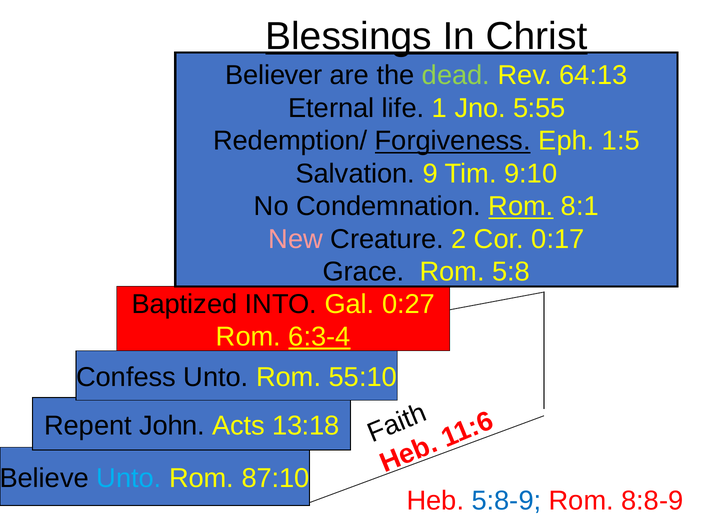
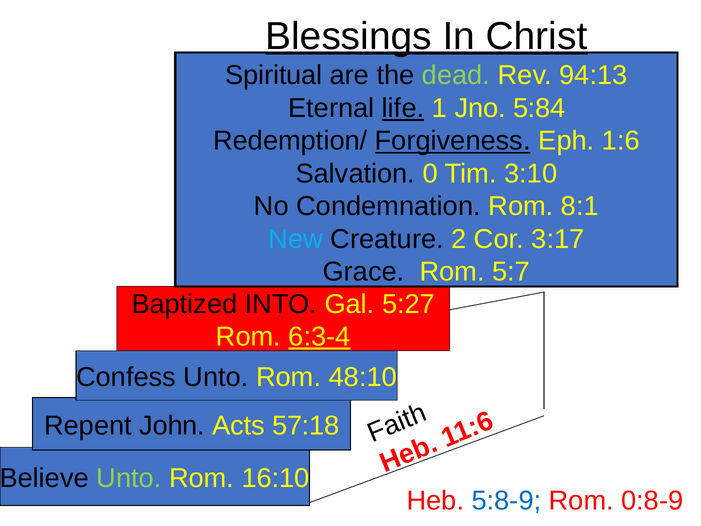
Believer: Believer -> Spiritual
64:13: 64:13 -> 94:13
life underline: none -> present
5:55: 5:55 -> 5:84
1:5: 1:5 -> 1:6
9: 9 -> 0
9:10: 9:10 -> 3:10
Rom at (521, 206) underline: present -> none
New colour: pink -> light blue
0:17: 0:17 -> 3:17
5:8: 5:8 -> 5:7
0:27: 0:27 -> 5:27
55:10: 55:10 -> 48:10
13:18: 13:18 -> 57:18
Unto at (129, 478) colour: light blue -> light green
87:10: 87:10 -> 16:10
8:8-9: 8:8-9 -> 0:8-9
